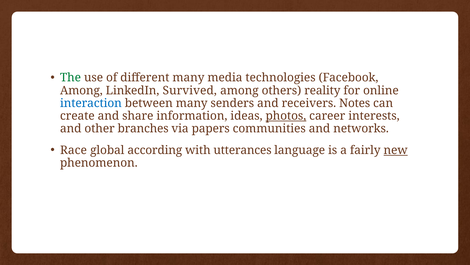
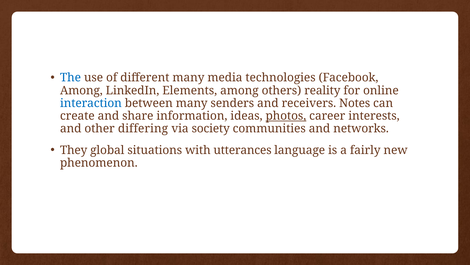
The colour: green -> blue
Survived: Survived -> Elements
branches: branches -> differing
papers: papers -> society
Race: Race -> They
according: according -> situations
new underline: present -> none
